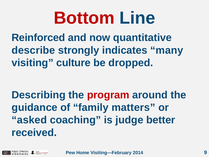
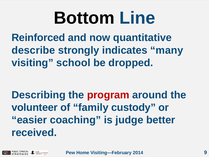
Bottom colour: red -> black
culture: culture -> school
guidance: guidance -> volunteer
matters: matters -> custody
asked: asked -> easier
